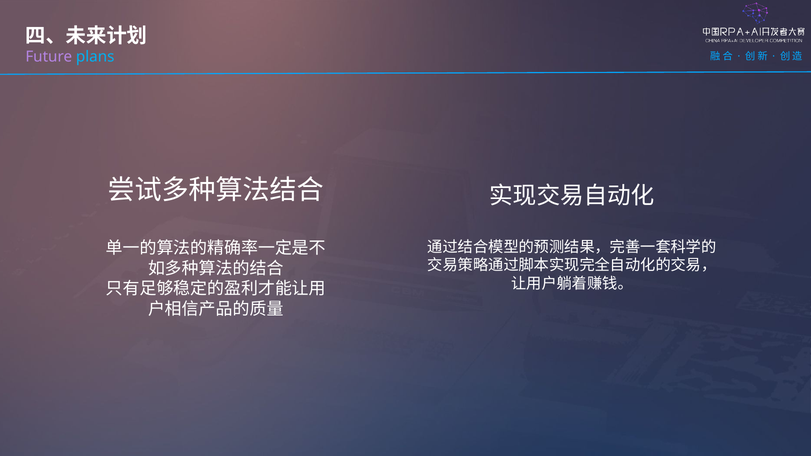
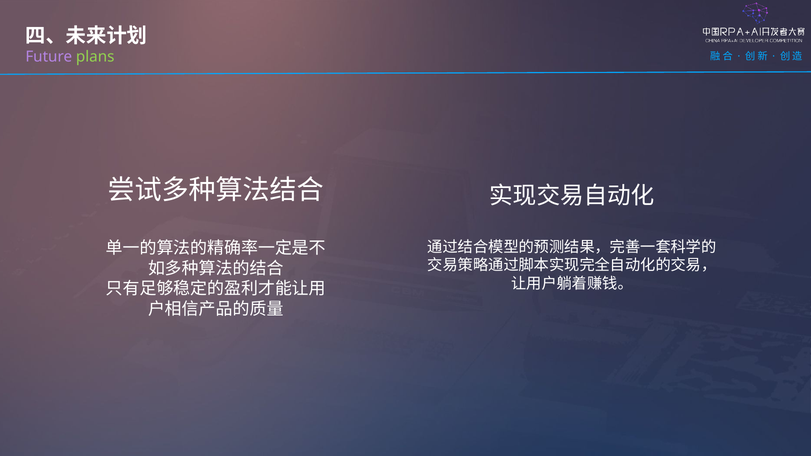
plans colour: light blue -> light green
